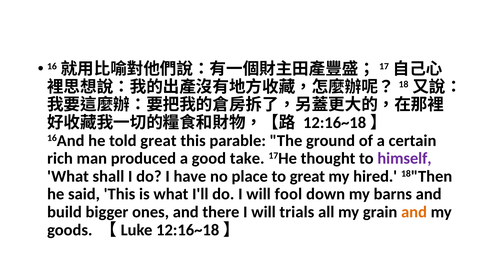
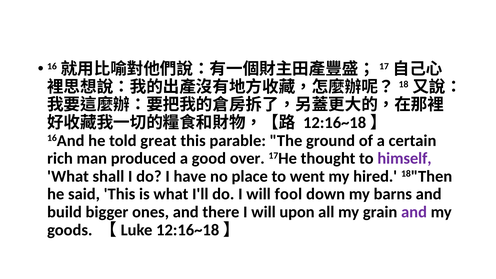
take: take -> over
to great: great -> went
trials: trials -> upon
and at (414, 212) colour: orange -> purple
